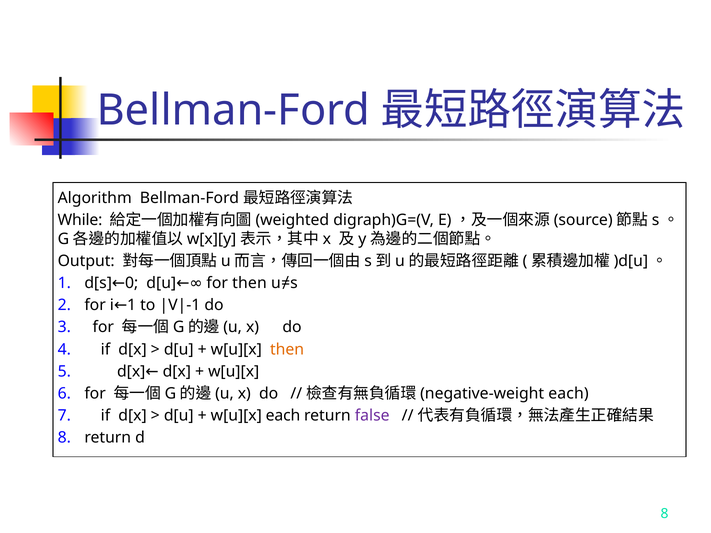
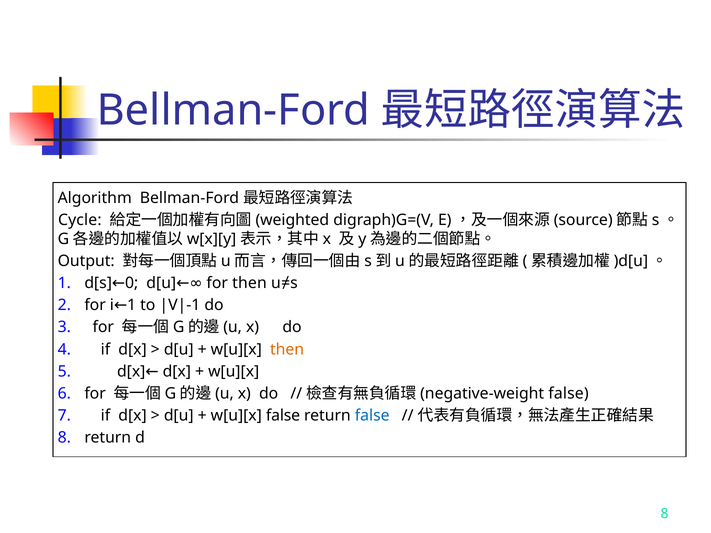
While: While -> Cycle
each at (568, 394): each -> false
w[u][x each: each -> false
false at (372, 416) colour: purple -> blue
